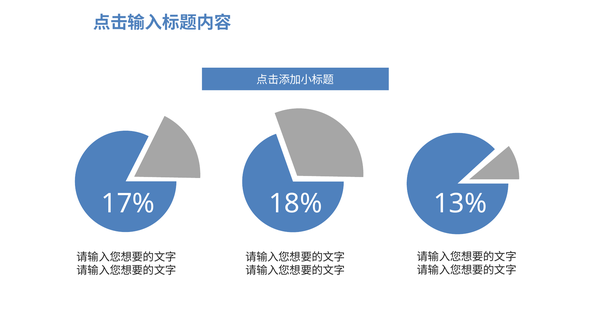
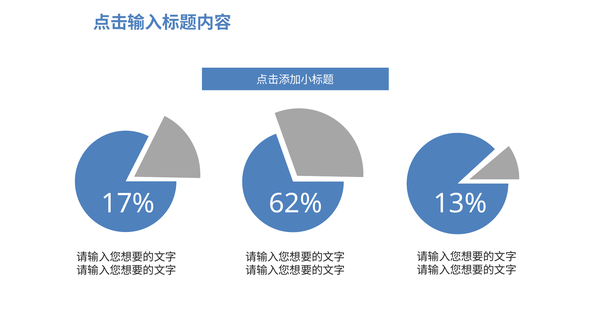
18%: 18% -> 62%
